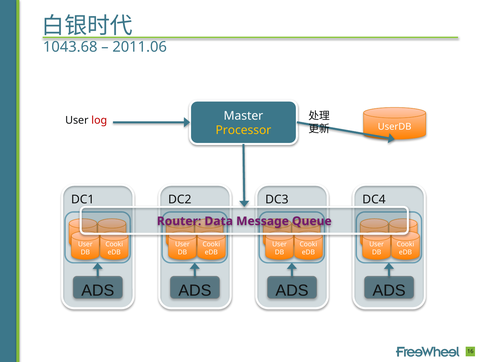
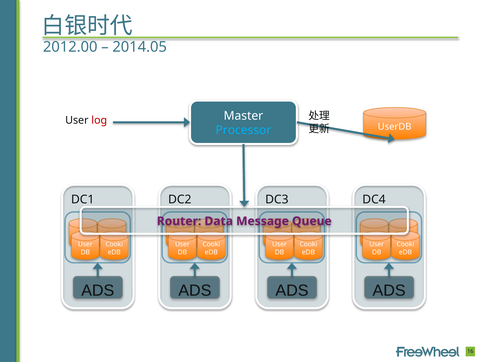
1043.68: 1043.68 -> 2012.00
2011.06: 2011.06 -> 2014.05
Processor colour: yellow -> light blue
